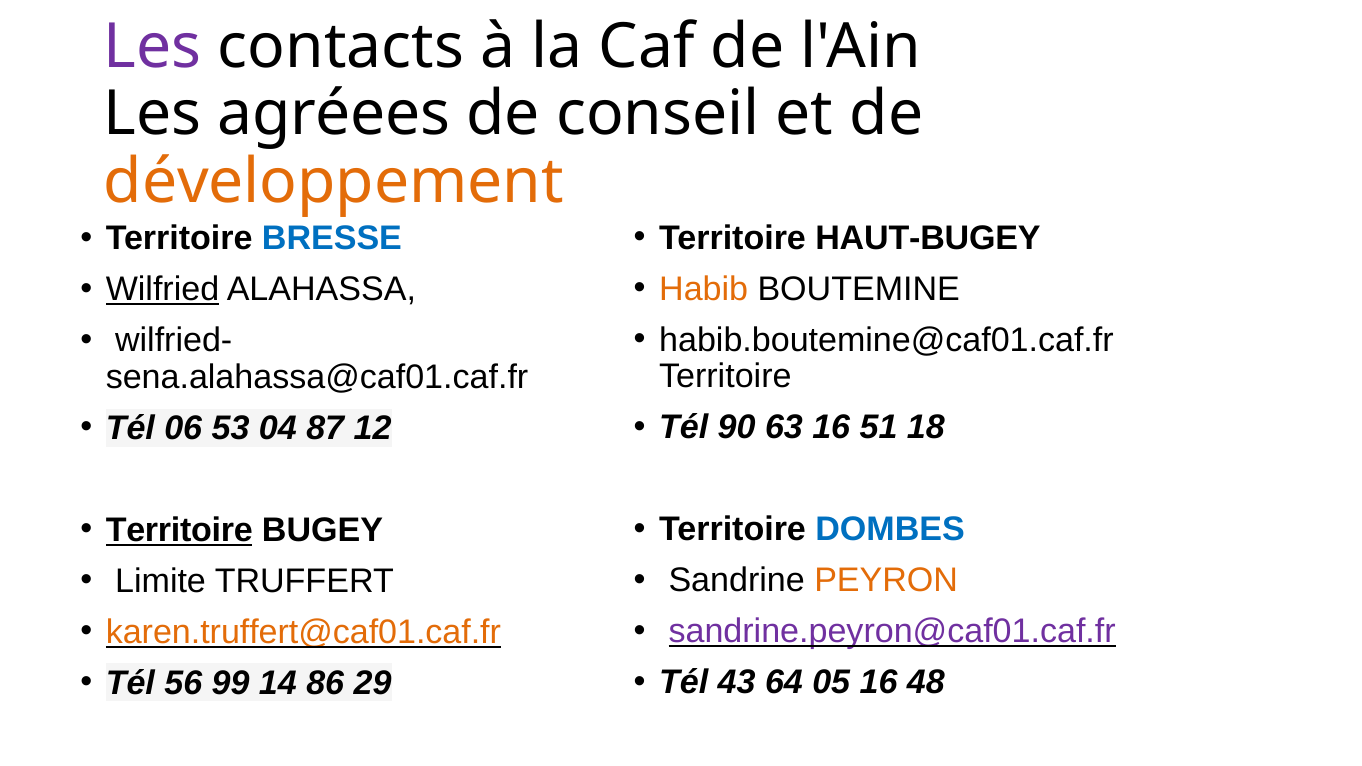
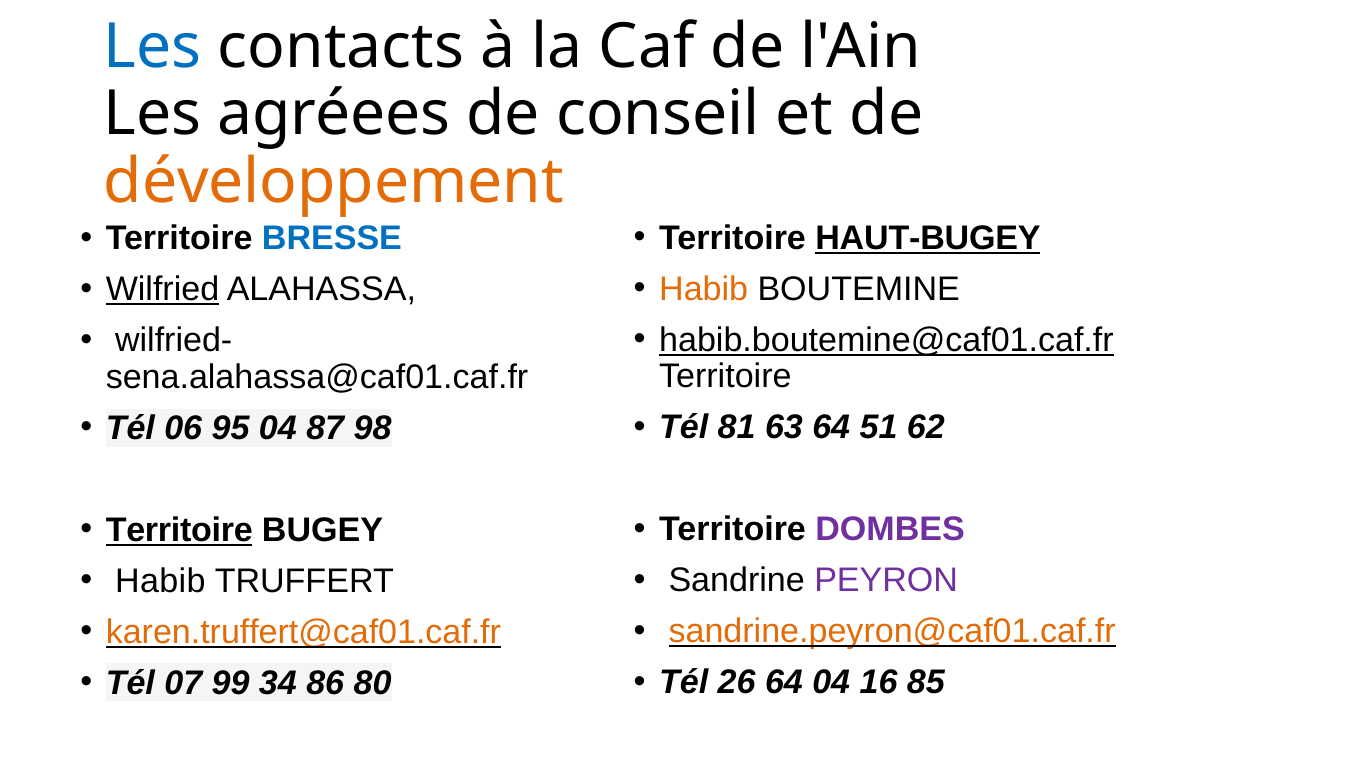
Les at (153, 47) colour: purple -> blue
HAUT-BUGEY underline: none -> present
habib.boutemine@caf01.caf.fr underline: none -> present
90: 90 -> 81
63 16: 16 -> 64
18: 18 -> 62
53: 53 -> 95
12: 12 -> 98
DOMBES colour: blue -> purple
PEYRON colour: orange -> purple
Limite at (161, 581): Limite -> Habib
sandrine.peyron@caf01.caf.fr colour: purple -> orange
43: 43 -> 26
64 05: 05 -> 04
48: 48 -> 85
56: 56 -> 07
14: 14 -> 34
29: 29 -> 80
